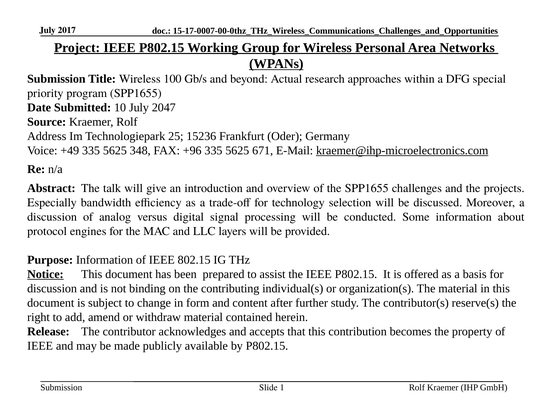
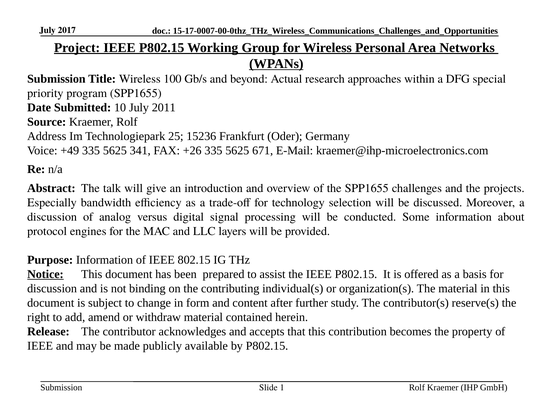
2047: 2047 -> 2011
348: 348 -> 341
+96: +96 -> +26
kraemer@ihp-microelectronics.com underline: present -> none
